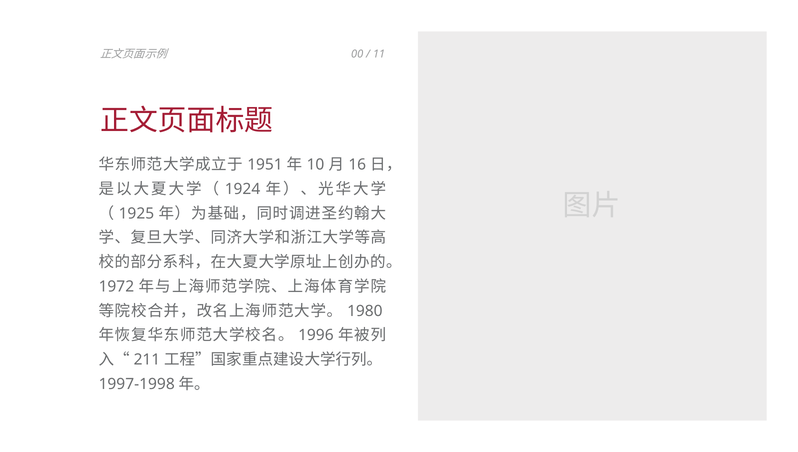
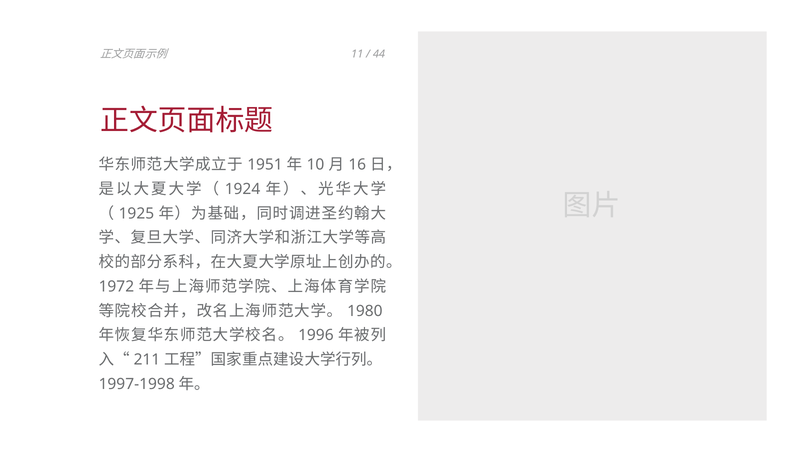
00: 00 -> 11
11: 11 -> 44
